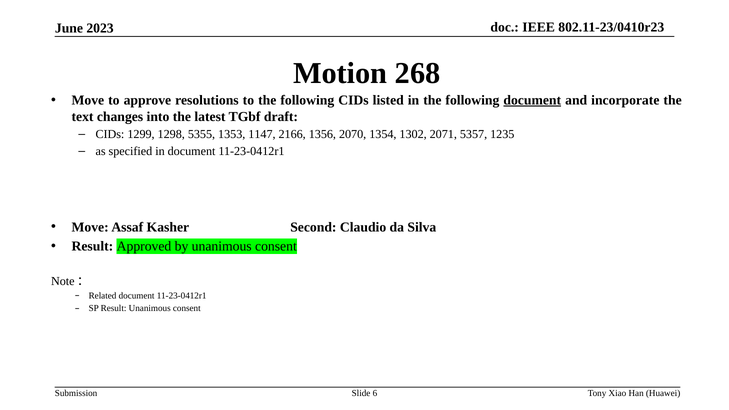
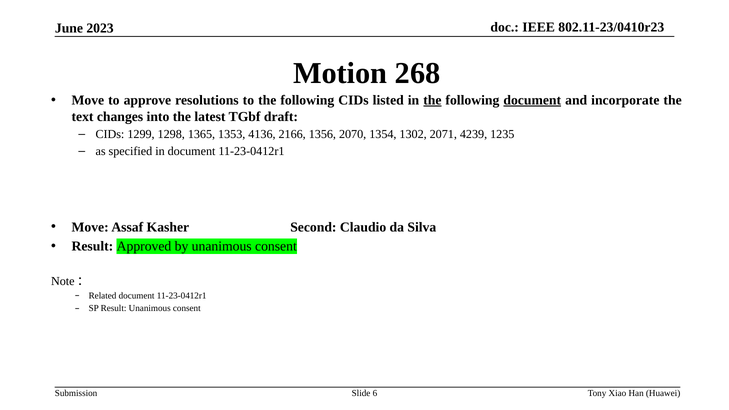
the at (432, 100) underline: none -> present
5355: 5355 -> 1365
1147: 1147 -> 4136
5357: 5357 -> 4239
